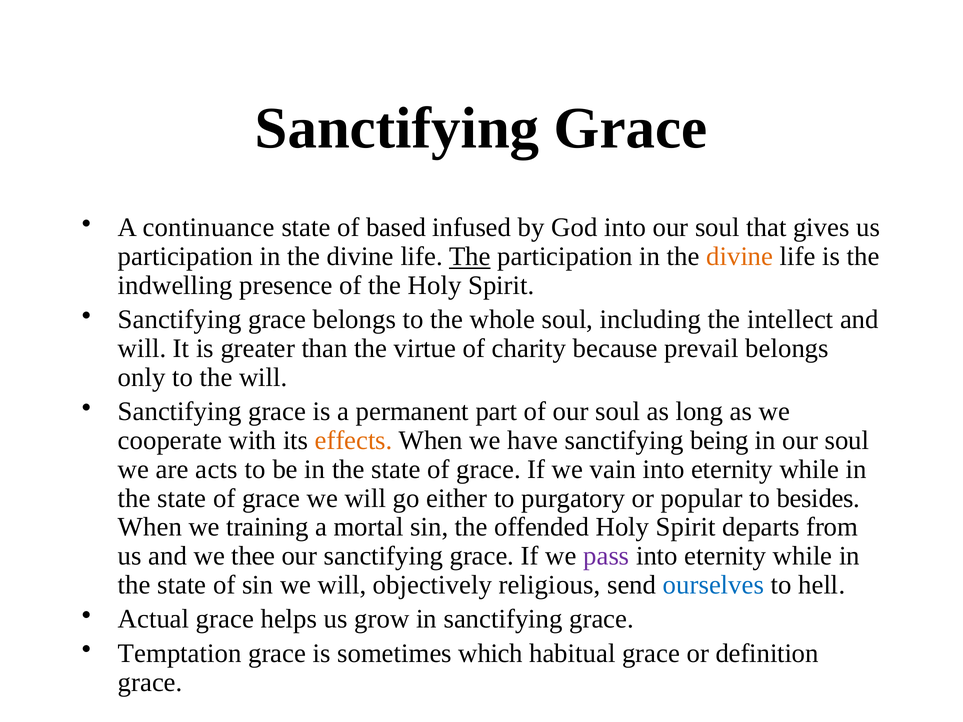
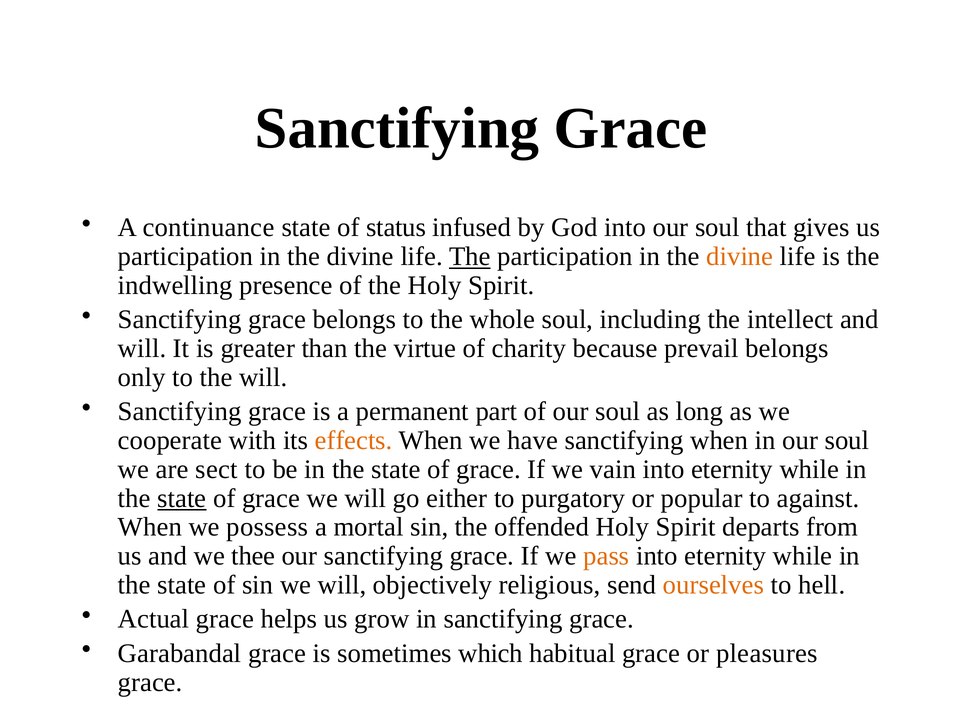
based: based -> status
sanctifying being: being -> when
acts: acts -> sect
state at (182, 498) underline: none -> present
besides: besides -> against
training: training -> possess
pass colour: purple -> orange
ourselves colour: blue -> orange
Temptation: Temptation -> Garabandal
definition: definition -> pleasures
